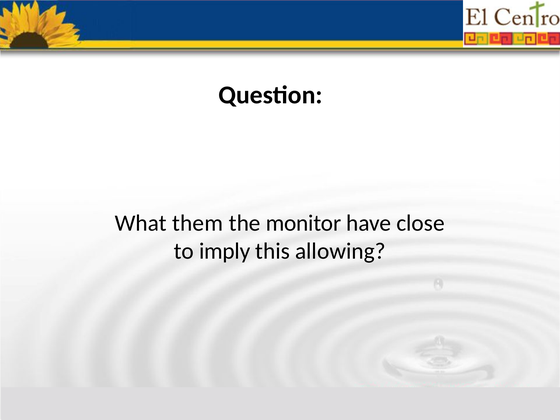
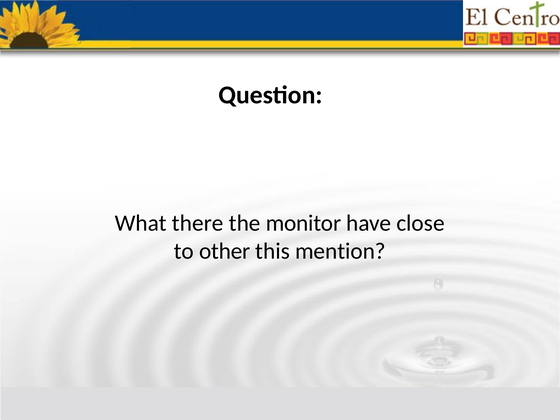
them: them -> there
imply: imply -> other
allowing: allowing -> mention
